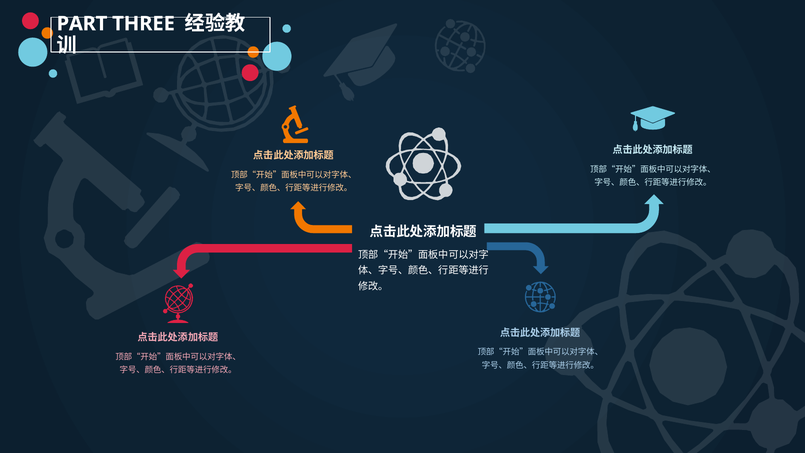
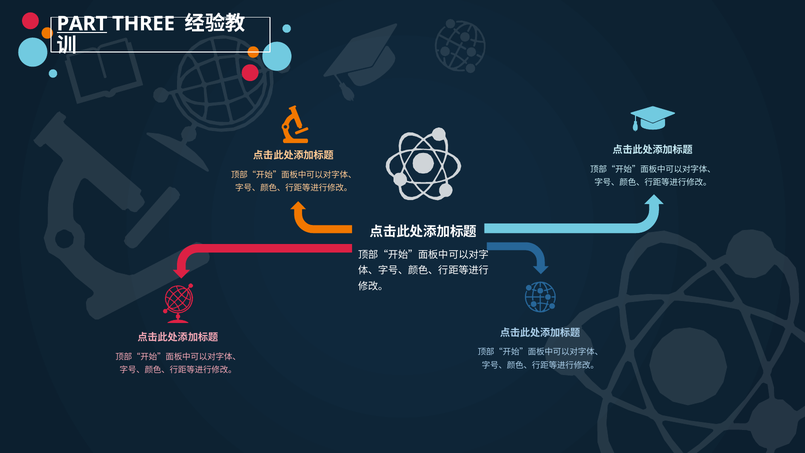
PART underline: none -> present
